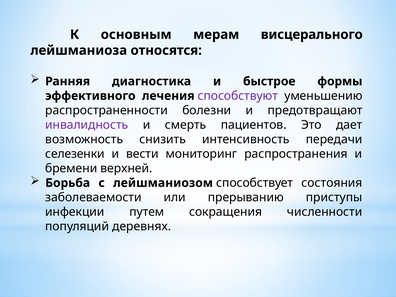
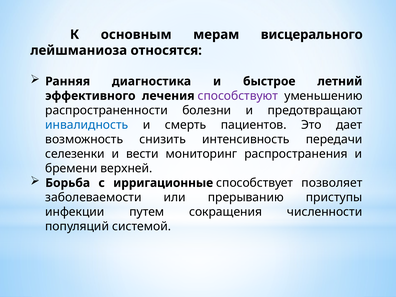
формы: формы -> летний
инвалидность colour: purple -> blue
лейшманиозом: лейшманиозом -> ирригационные
состояния: состояния -> позволяет
деревнях: деревнях -> системой
